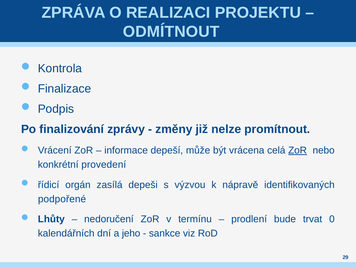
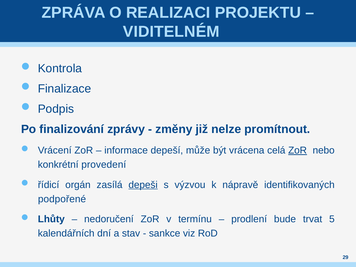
ODMÍTNOUT: ODMÍTNOUT -> VIDITELNÉM
depeši underline: none -> present
0: 0 -> 5
jeho: jeho -> stav
